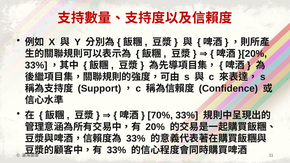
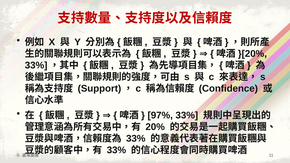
70%: 70% -> 97%
